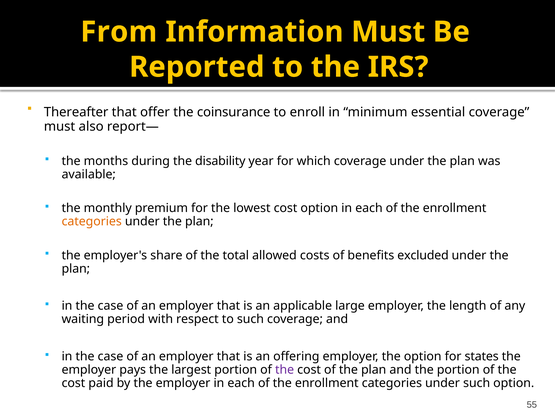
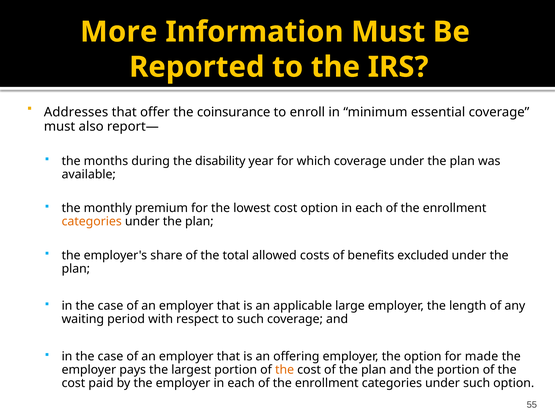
From: From -> More
Thereafter: Thereafter -> Addresses
states: states -> made
the at (285, 370) colour: purple -> orange
